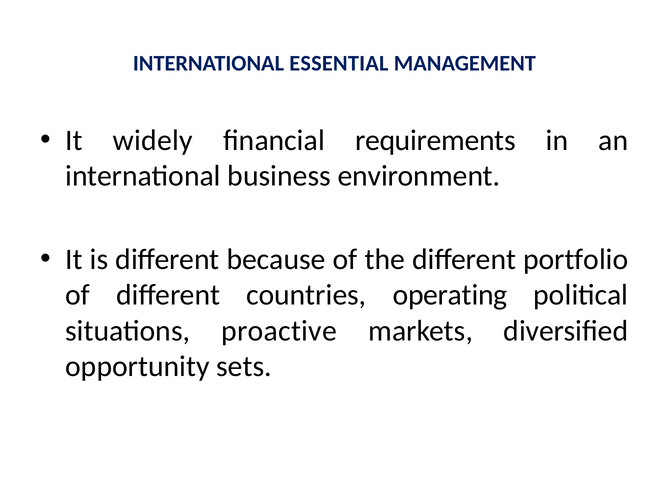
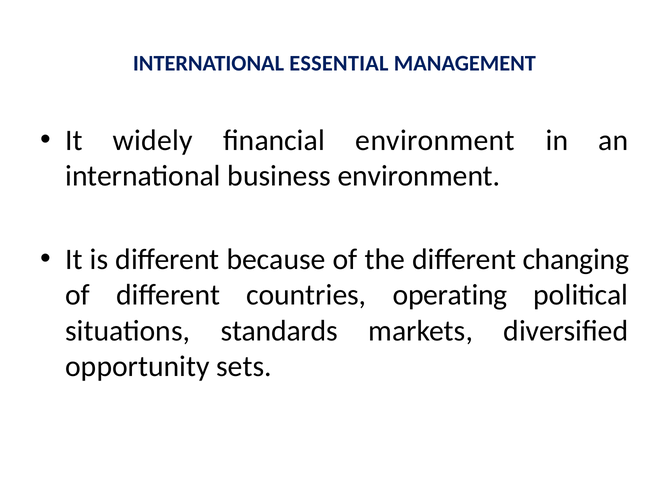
financial requirements: requirements -> environment
portfolio: portfolio -> changing
proactive: proactive -> standards
